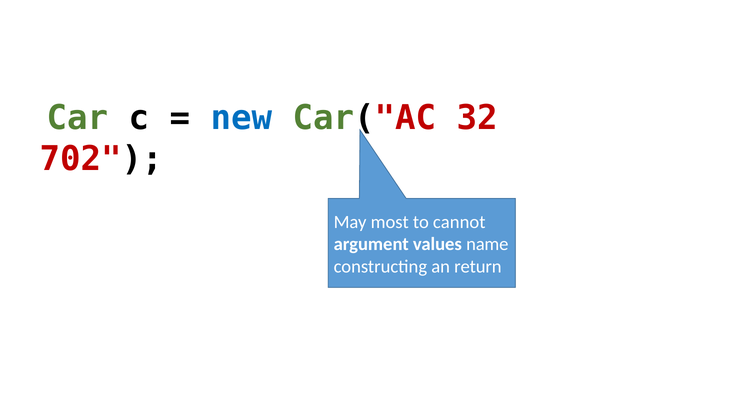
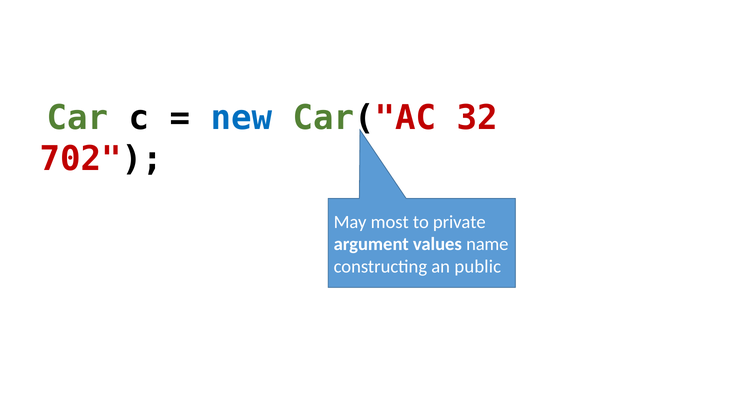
cannot: cannot -> private
return: return -> public
